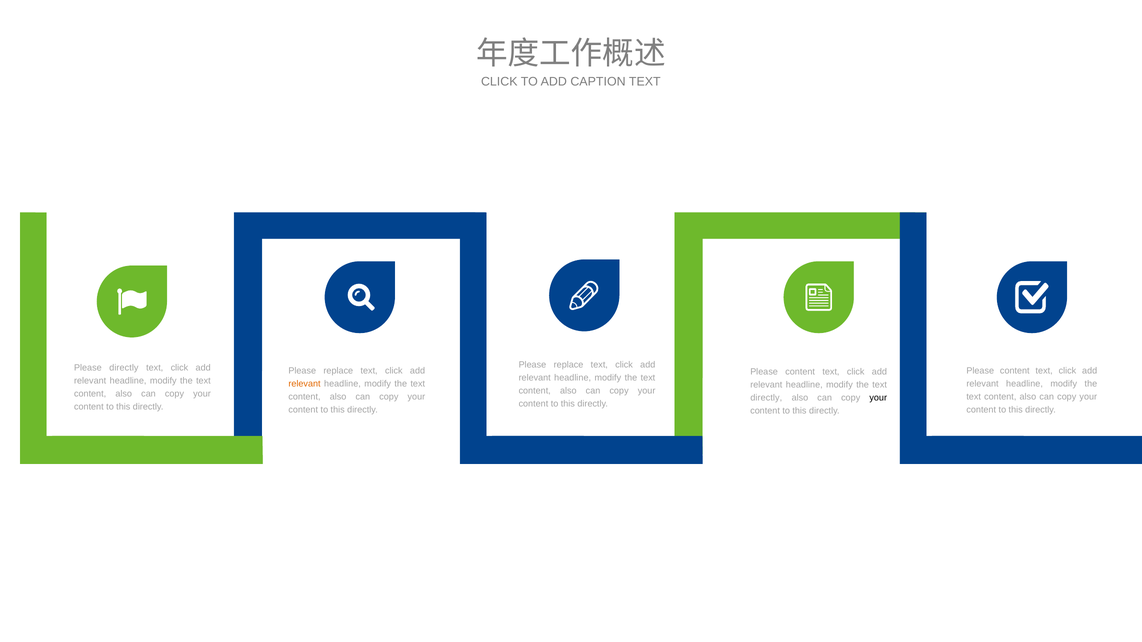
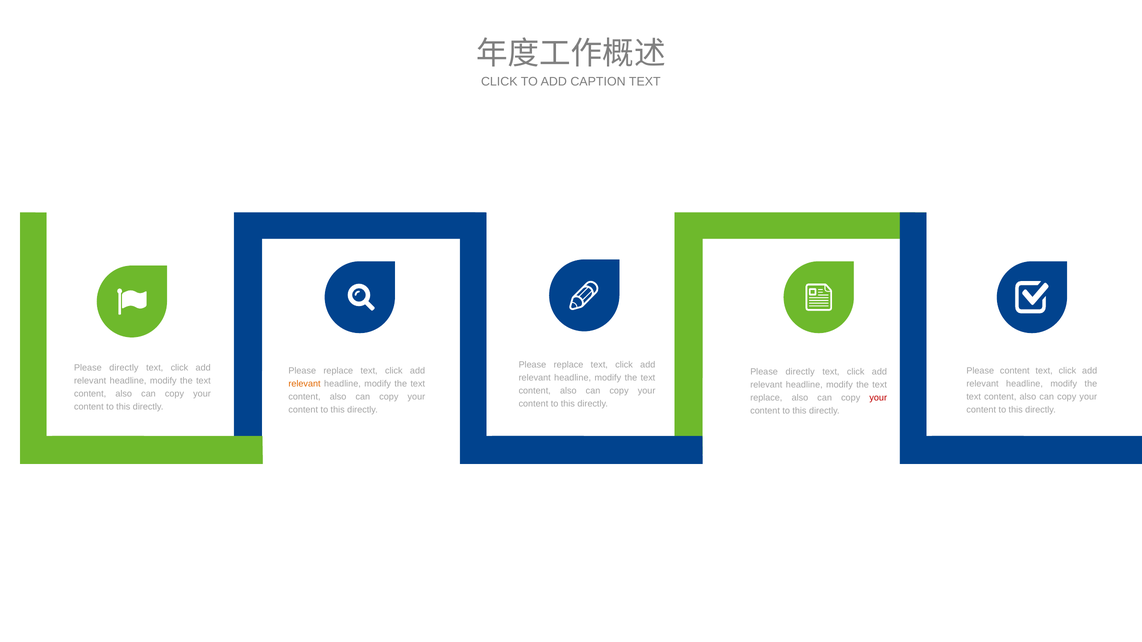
content at (800, 372): content -> directly
directly at (766, 398): directly -> replace
your at (878, 398) colour: black -> red
